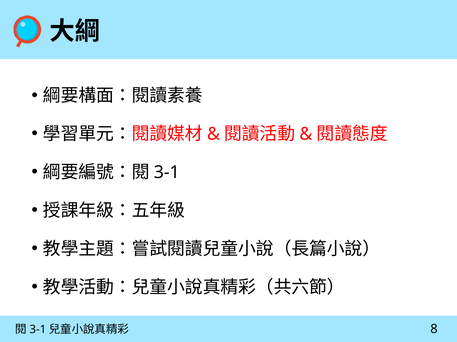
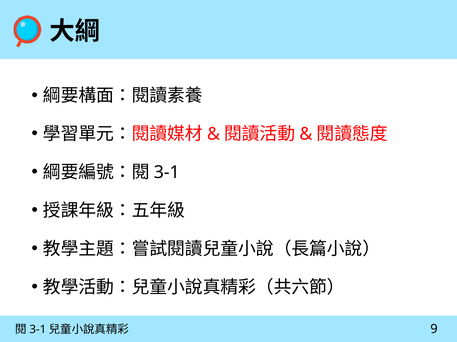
8: 8 -> 9
